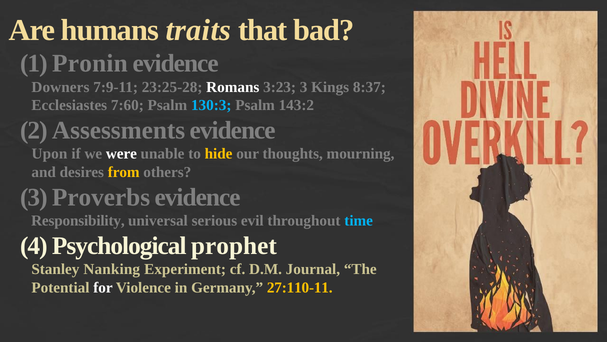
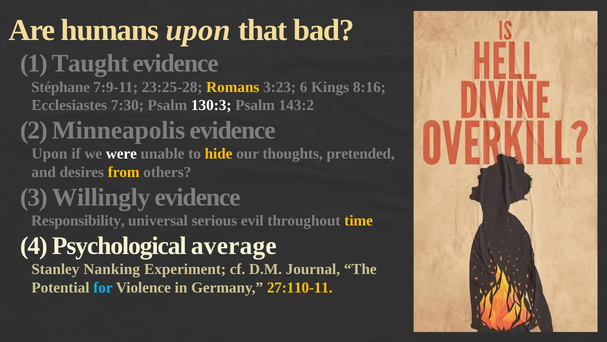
humans traits: traits -> upon
Pronin: Pronin -> Taught
Downers: Downers -> Stéphane
Romans colour: white -> yellow
3:23 3: 3 -> 6
8:37: 8:37 -> 8:16
7:60: 7:60 -> 7:30
130:3 colour: light blue -> white
Assessments: Assessments -> Minneapolis
mourning: mourning -> pretended
Proverbs: Proverbs -> Willingly
time colour: light blue -> yellow
prophet: prophet -> average
for colour: white -> light blue
